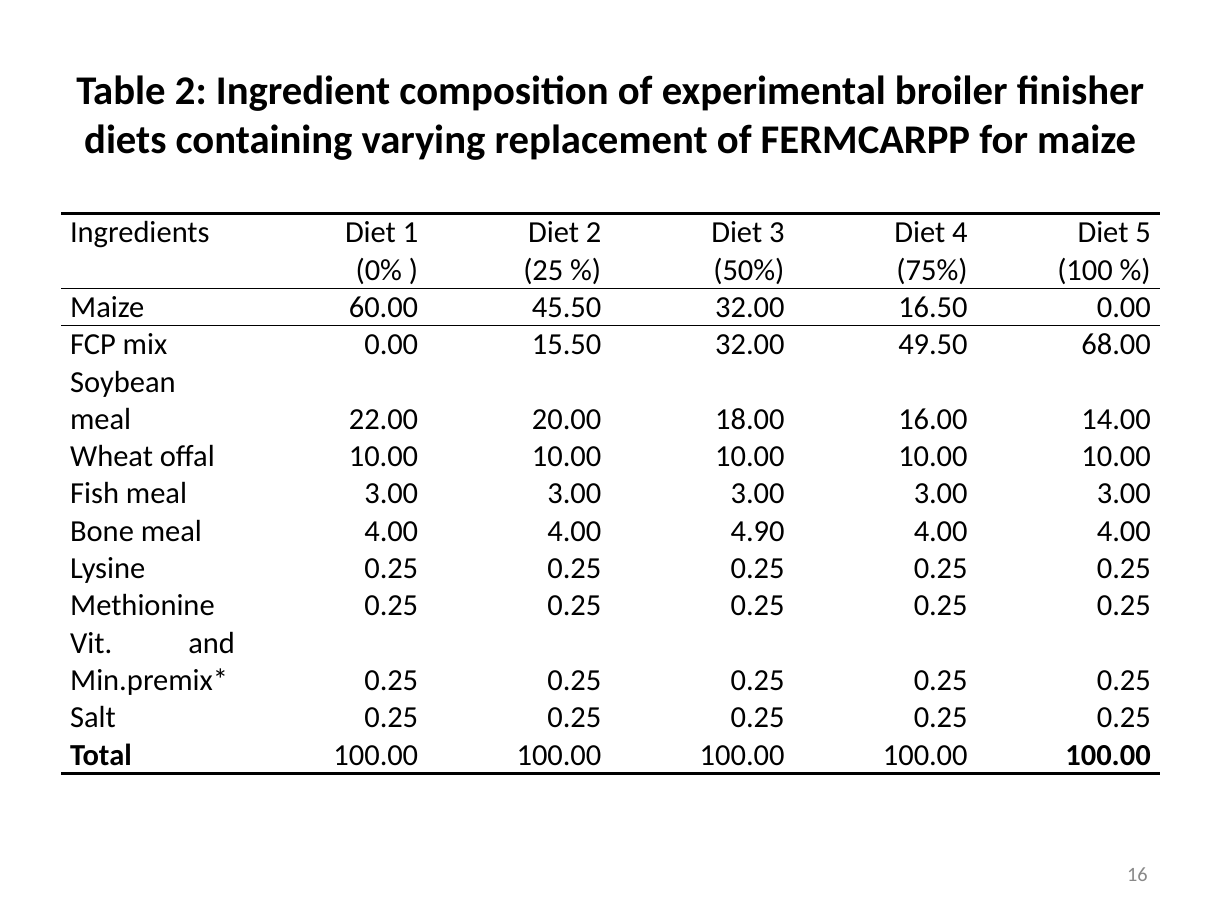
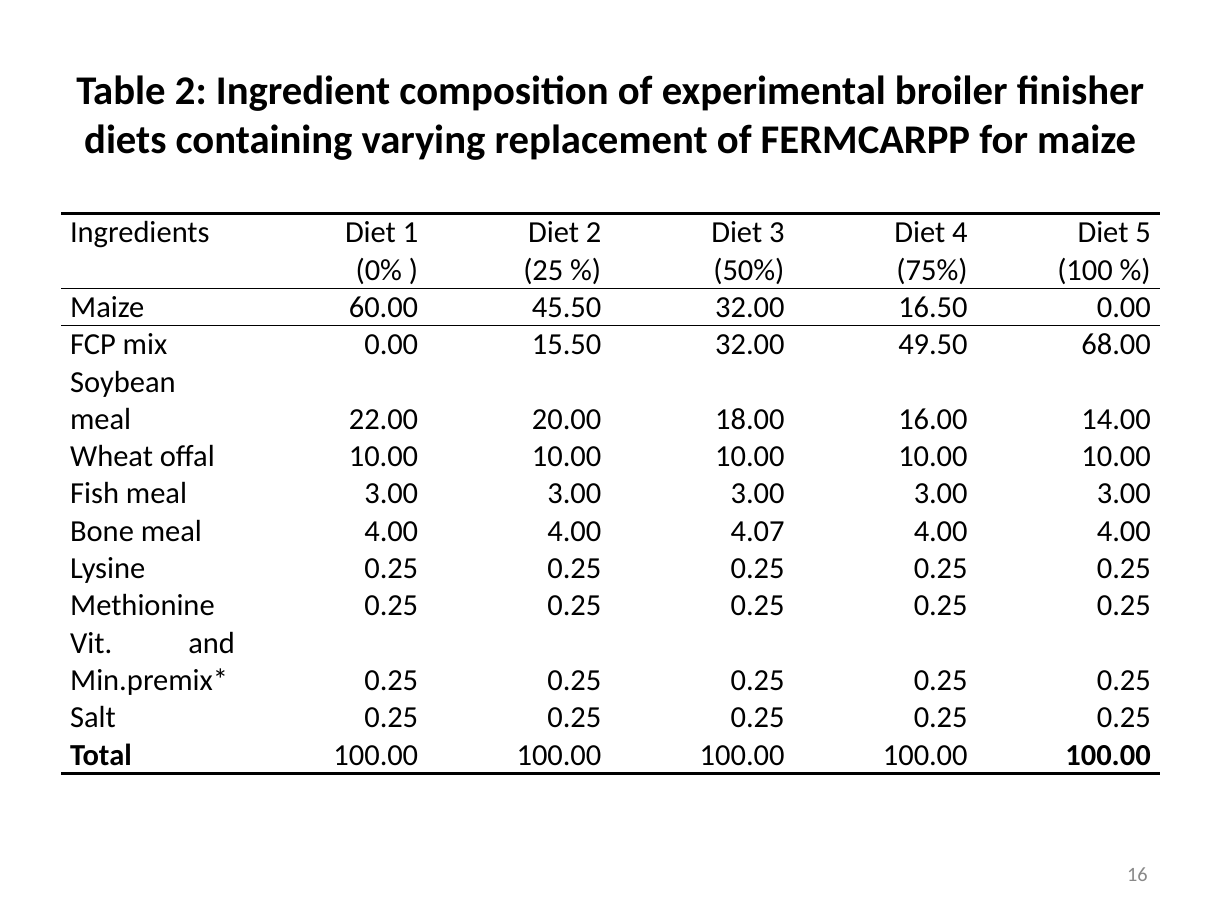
4.90: 4.90 -> 4.07
